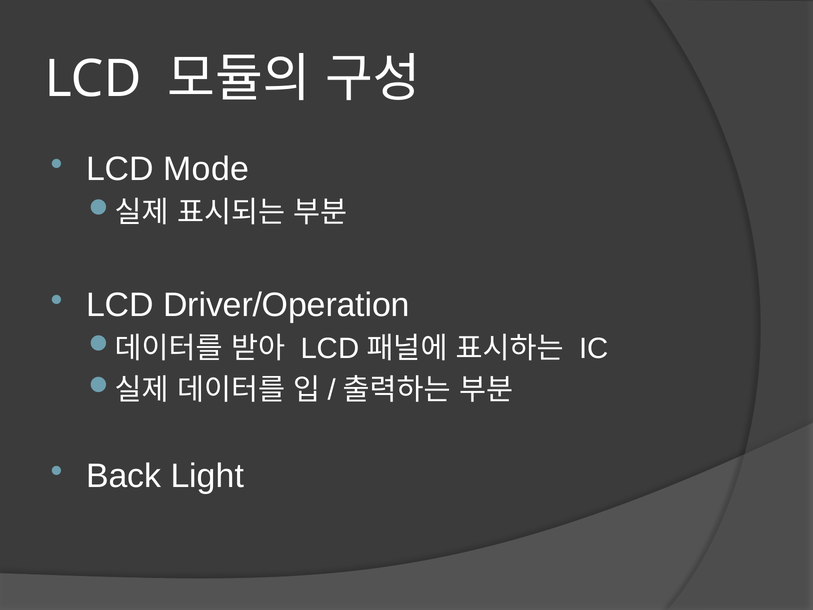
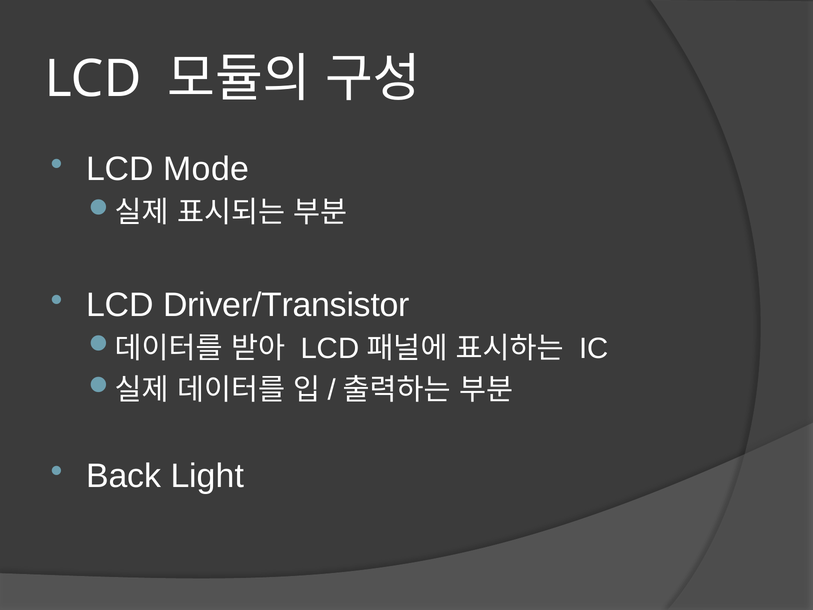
Driver/Operation: Driver/Operation -> Driver/Transistor
